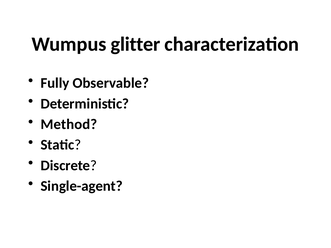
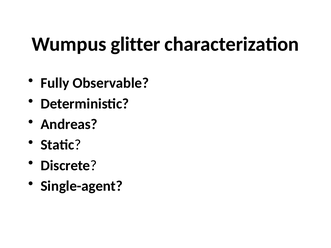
Method: Method -> Andreas
